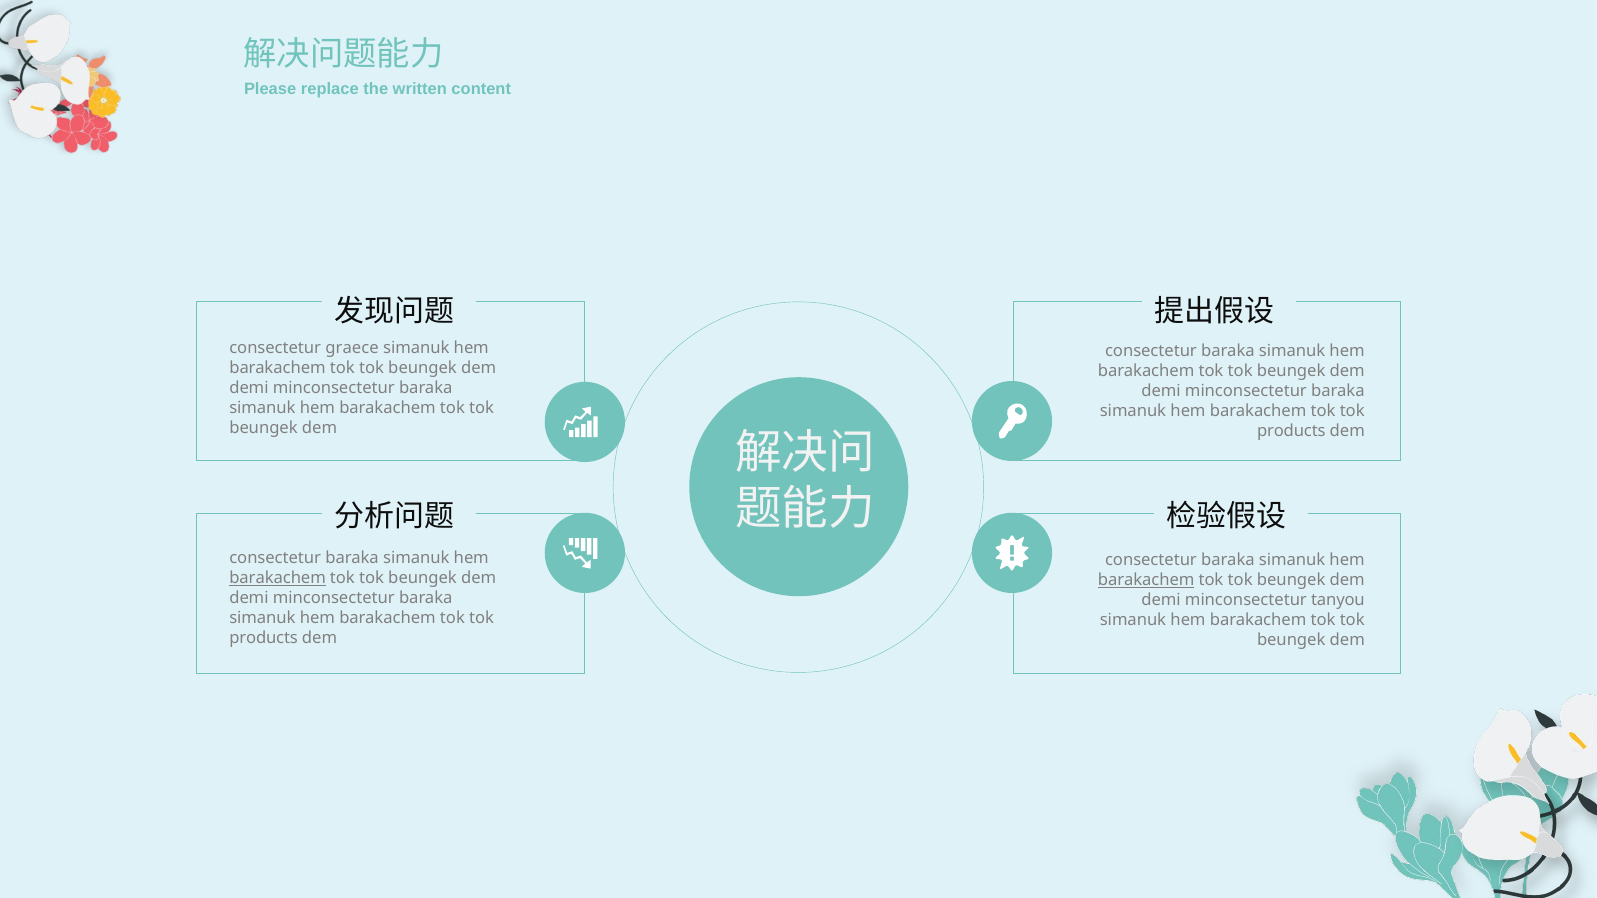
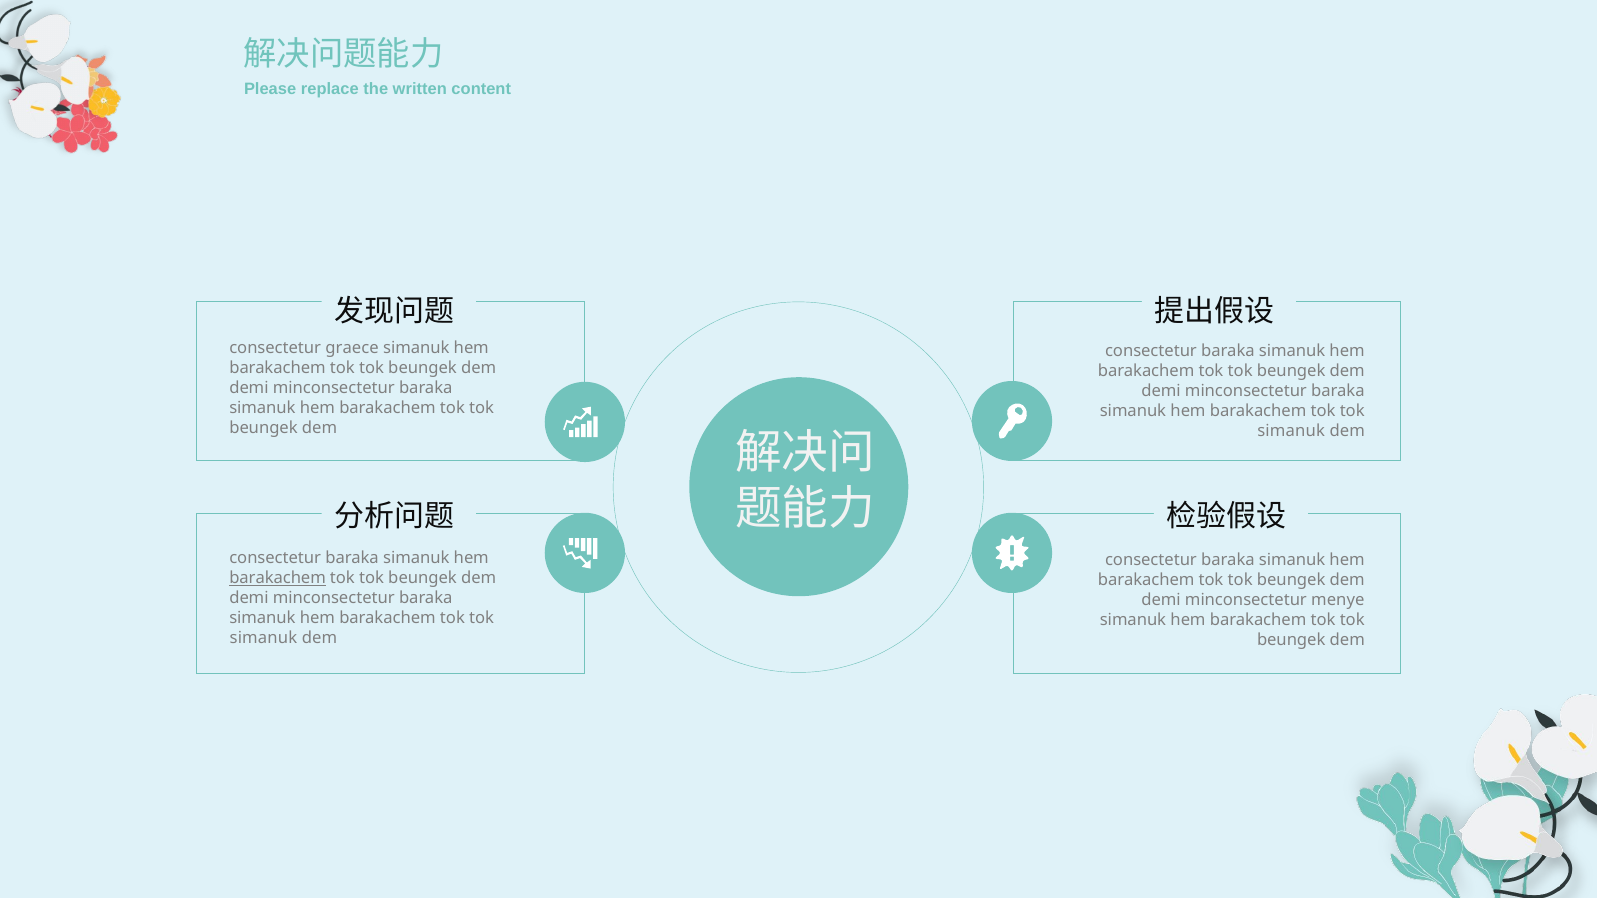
products at (1291, 431): products -> simanuk
barakachem at (1146, 581) underline: present -> none
tanyou: tanyou -> menye
products at (264, 638): products -> simanuk
